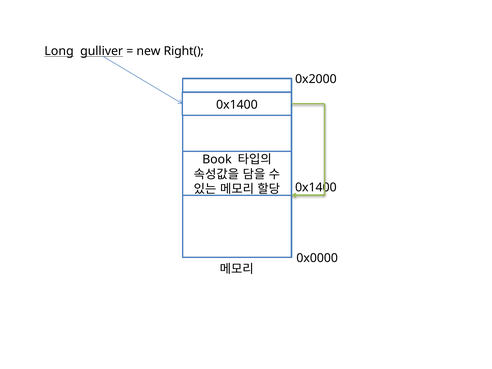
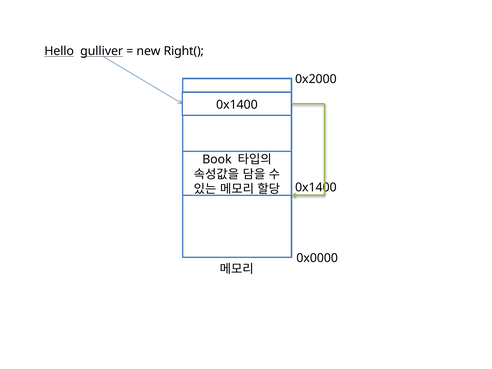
Long: Long -> Hello
